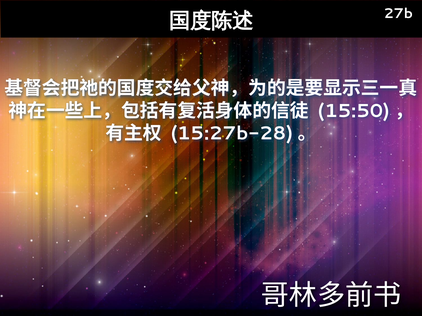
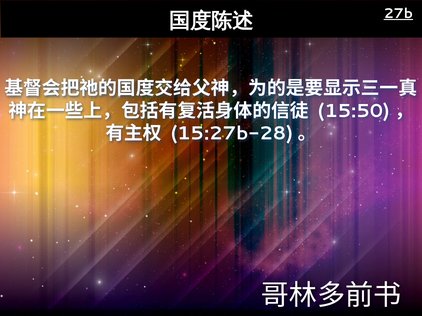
27b underline: none -> present
